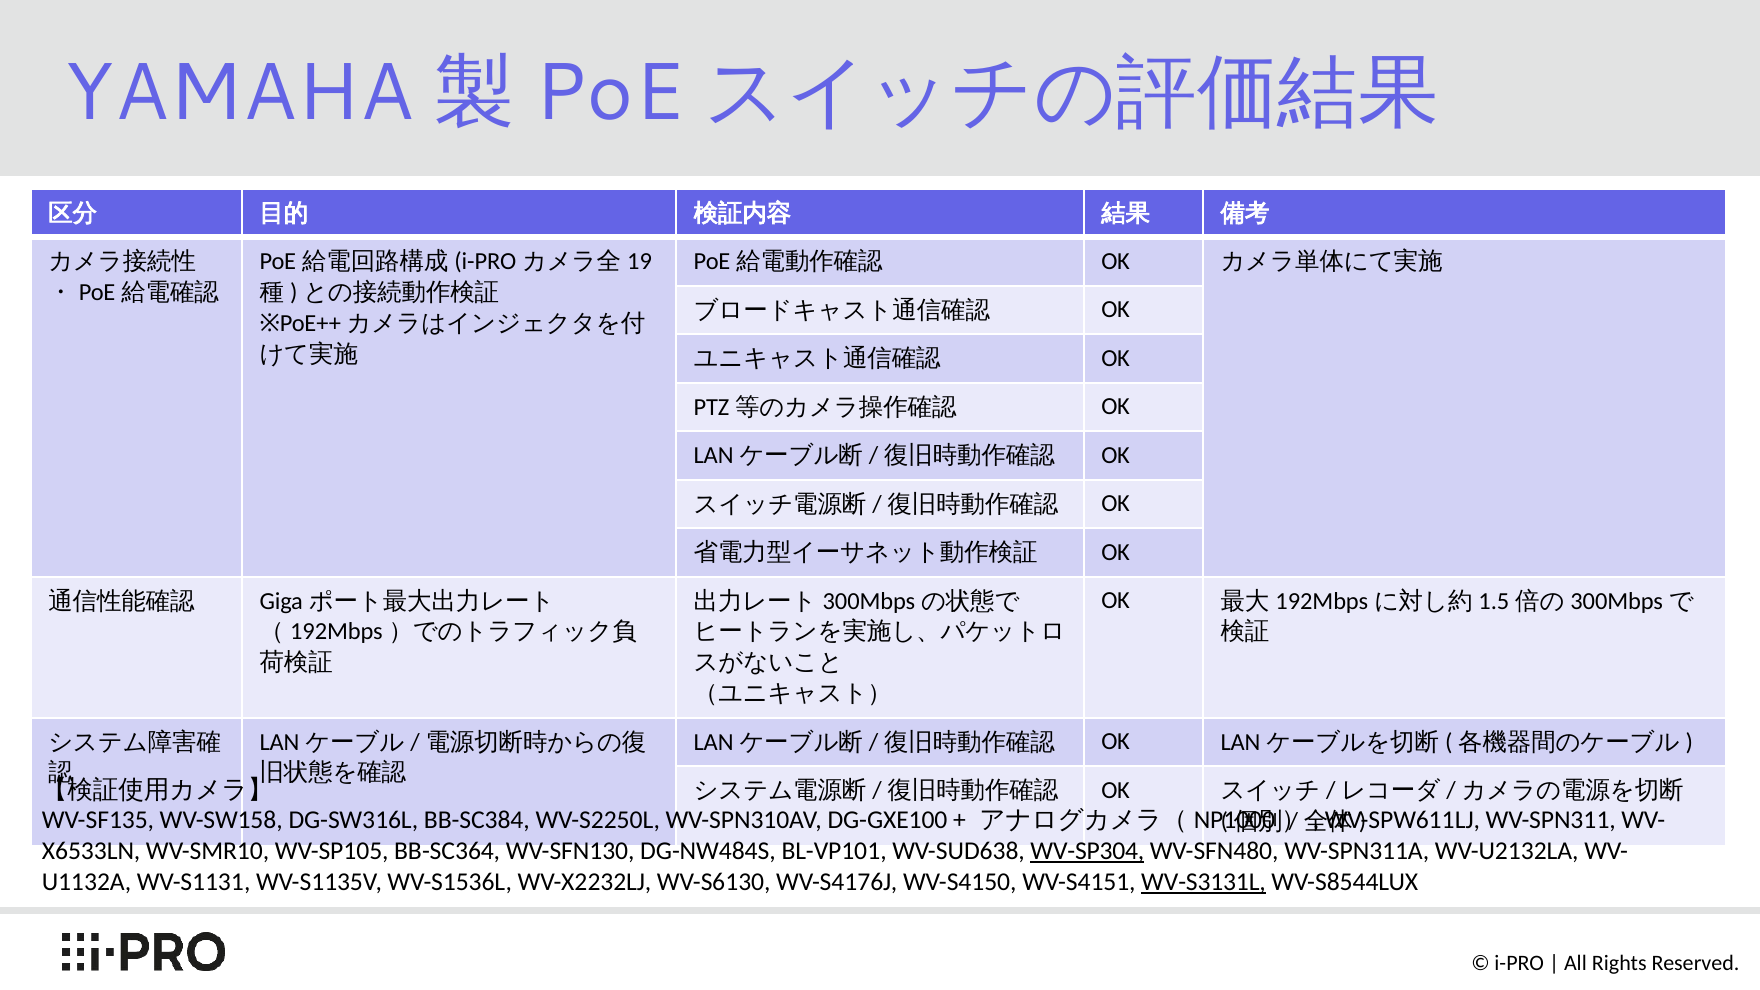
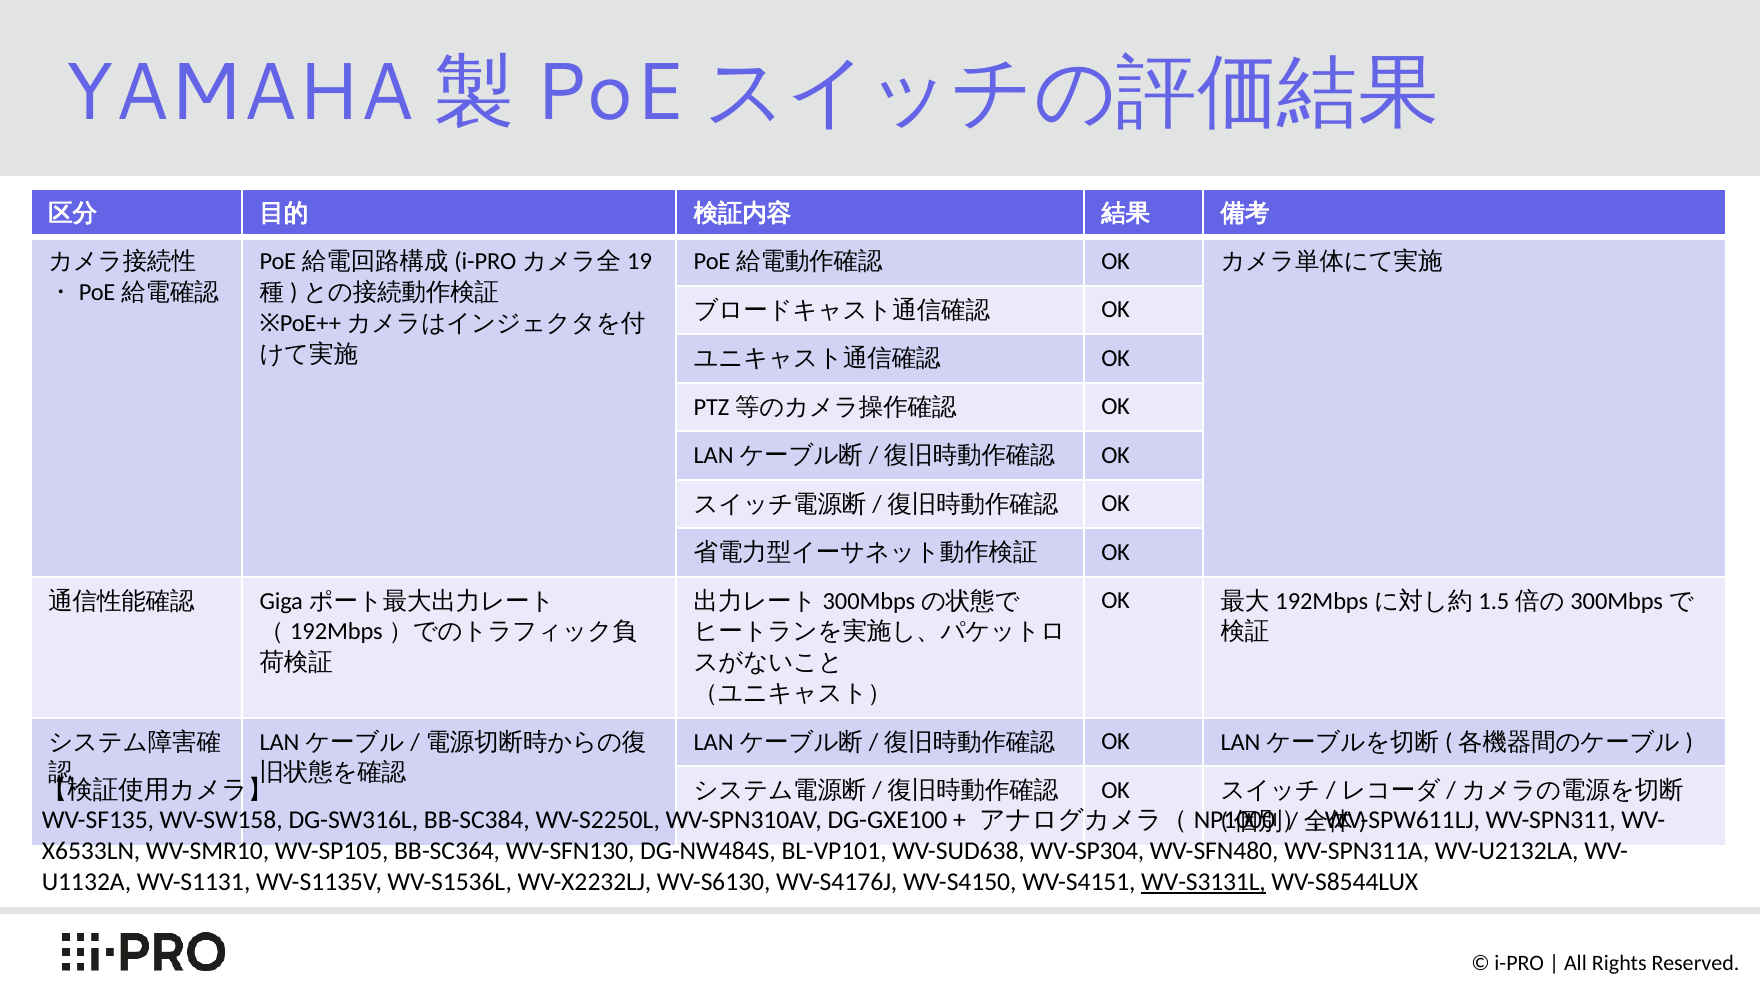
WV-SP304 underline: present -> none
